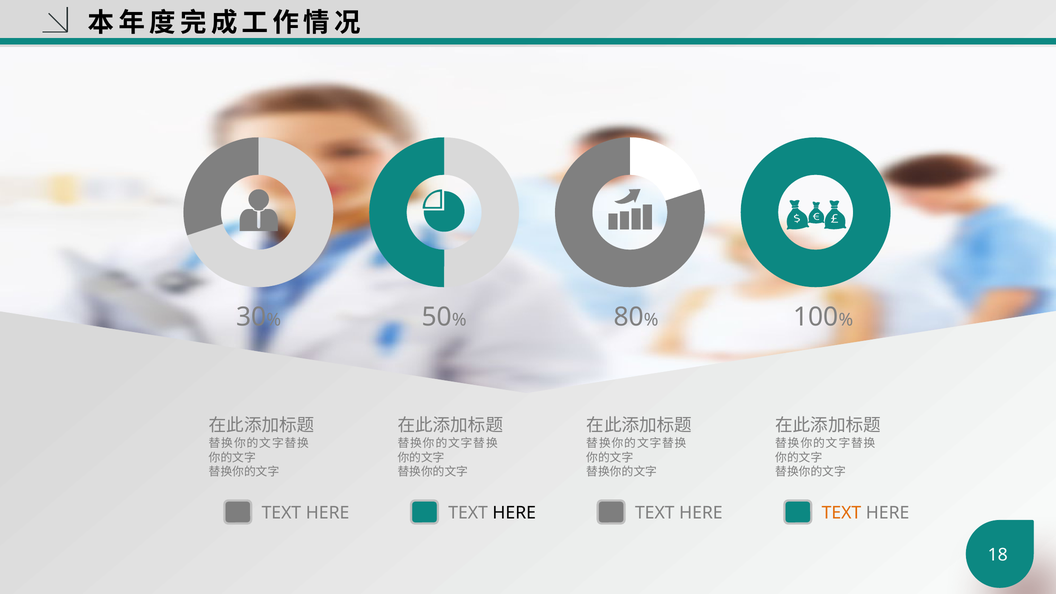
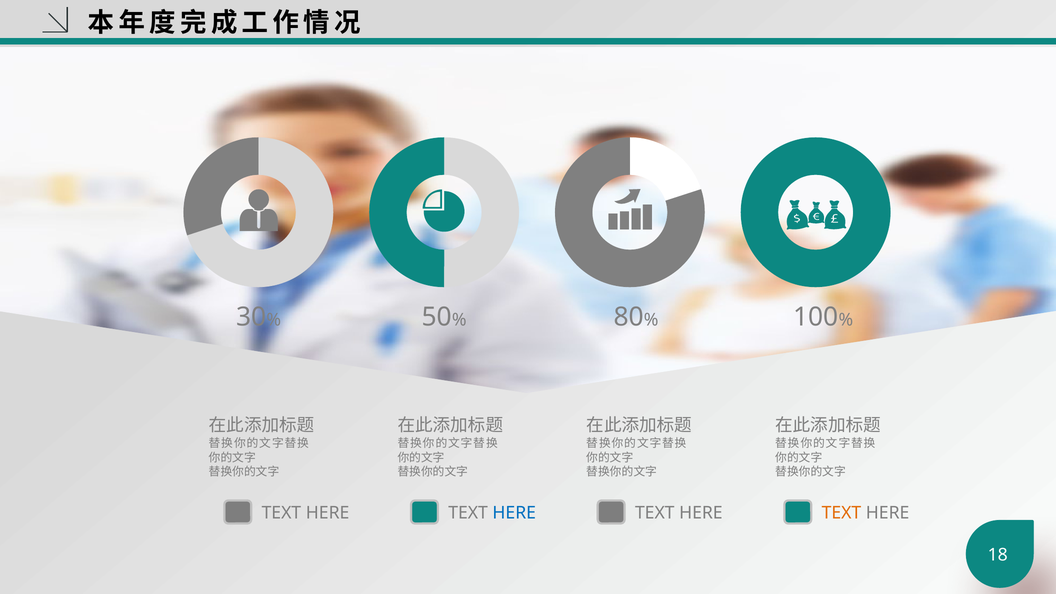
HERE at (514, 513) colour: black -> blue
